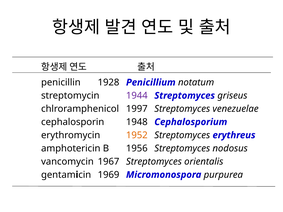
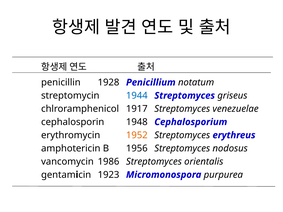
1944 colour: purple -> blue
1997: 1997 -> 1917
1967: 1967 -> 1986
1969: 1969 -> 1923
